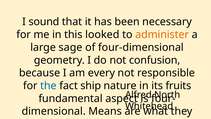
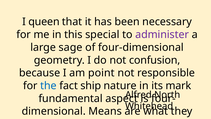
sound: sound -> queen
looked: looked -> special
administer colour: orange -> purple
every: every -> point
fruits: fruits -> mark
